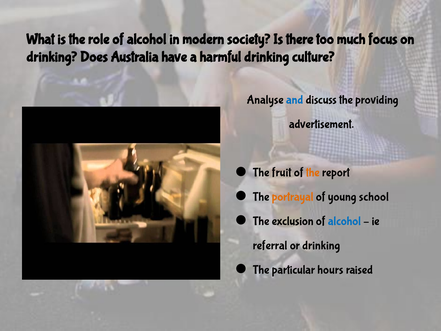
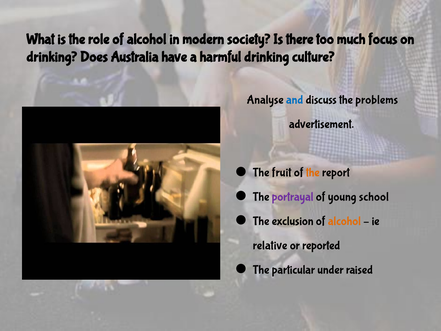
providing: providing -> problems
portrayal colour: orange -> purple
alcohol at (344, 221) colour: blue -> orange
referral: referral -> relative
or drinking: drinking -> reported
hours: hours -> under
